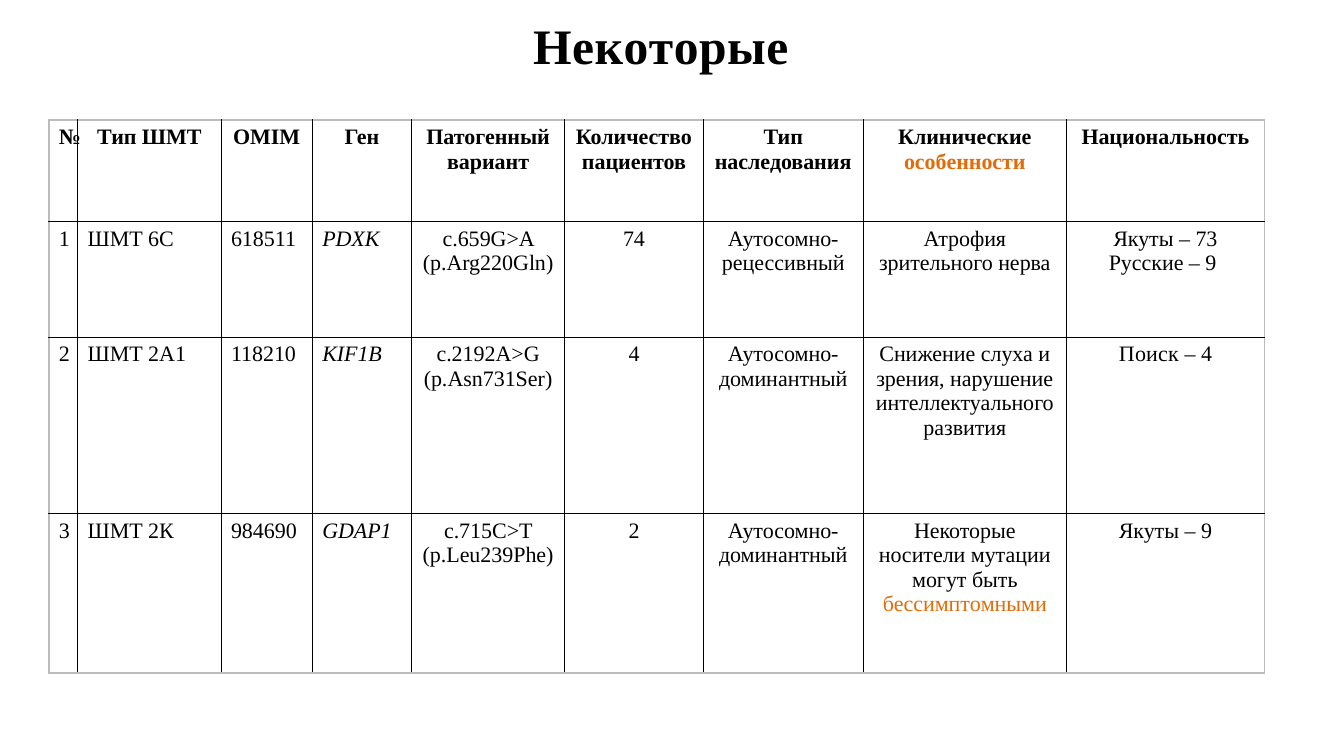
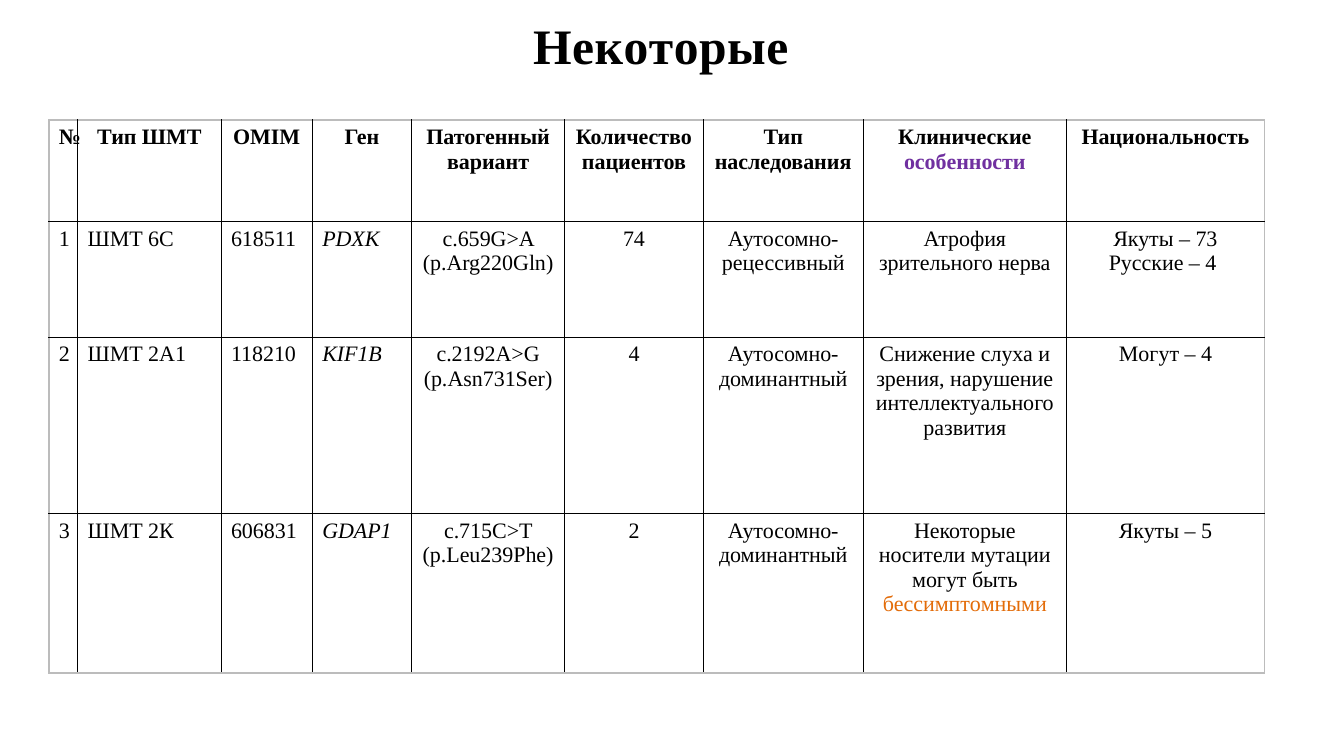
особенности colour: orange -> purple
9 at (1211, 264): 9 -> 4
Поиск at (1149, 354): Поиск -> Могут
984690: 984690 -> 606831
9 at (1207, 531): 9 -> 5
